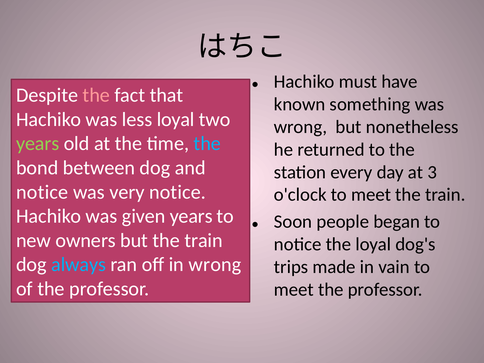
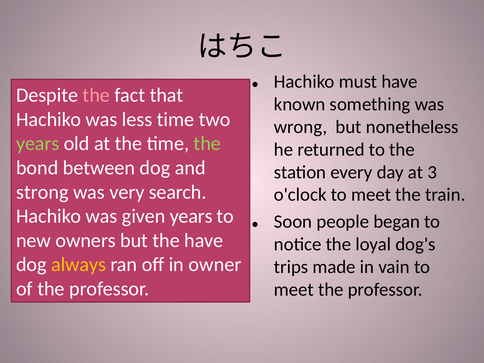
less loyal: loyal -> time
the at (207, 144) colour: light blue -> light green
notice at (42, 192): notice -> strong
very notice: notice -> search
but the train: train -> have
always colour: light blue -> yellow
in wrong: wrong -> owner
